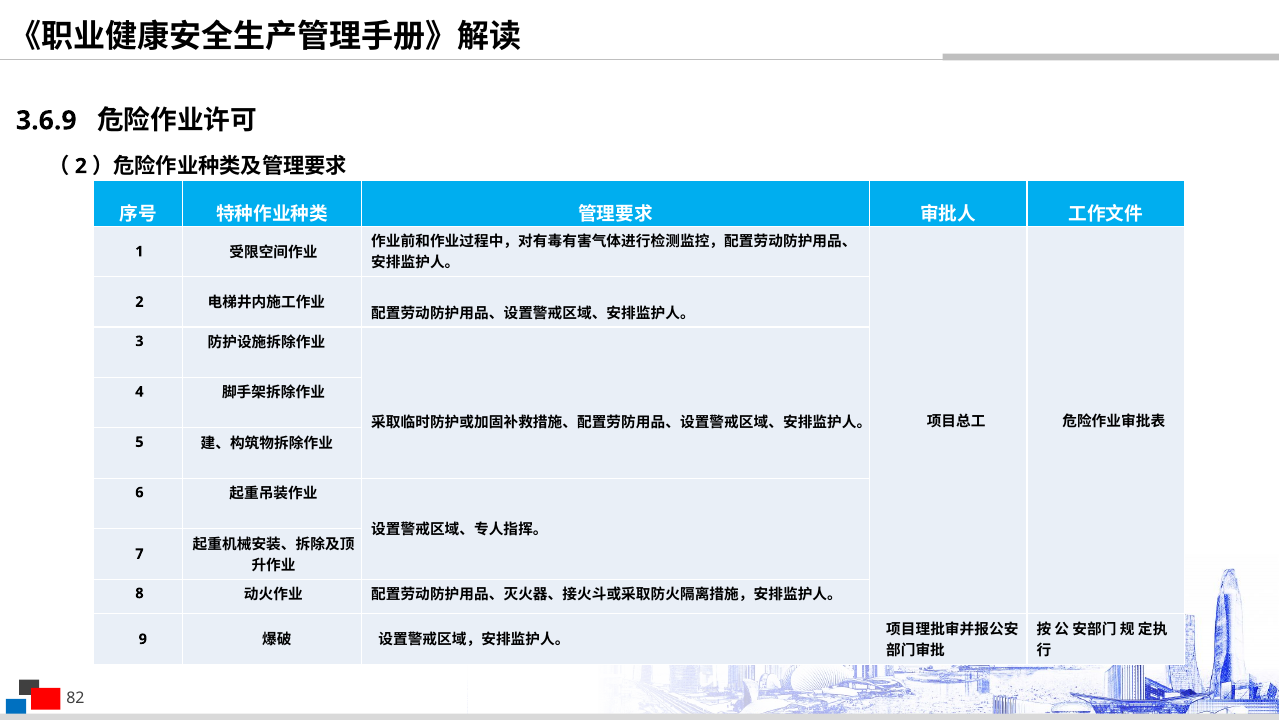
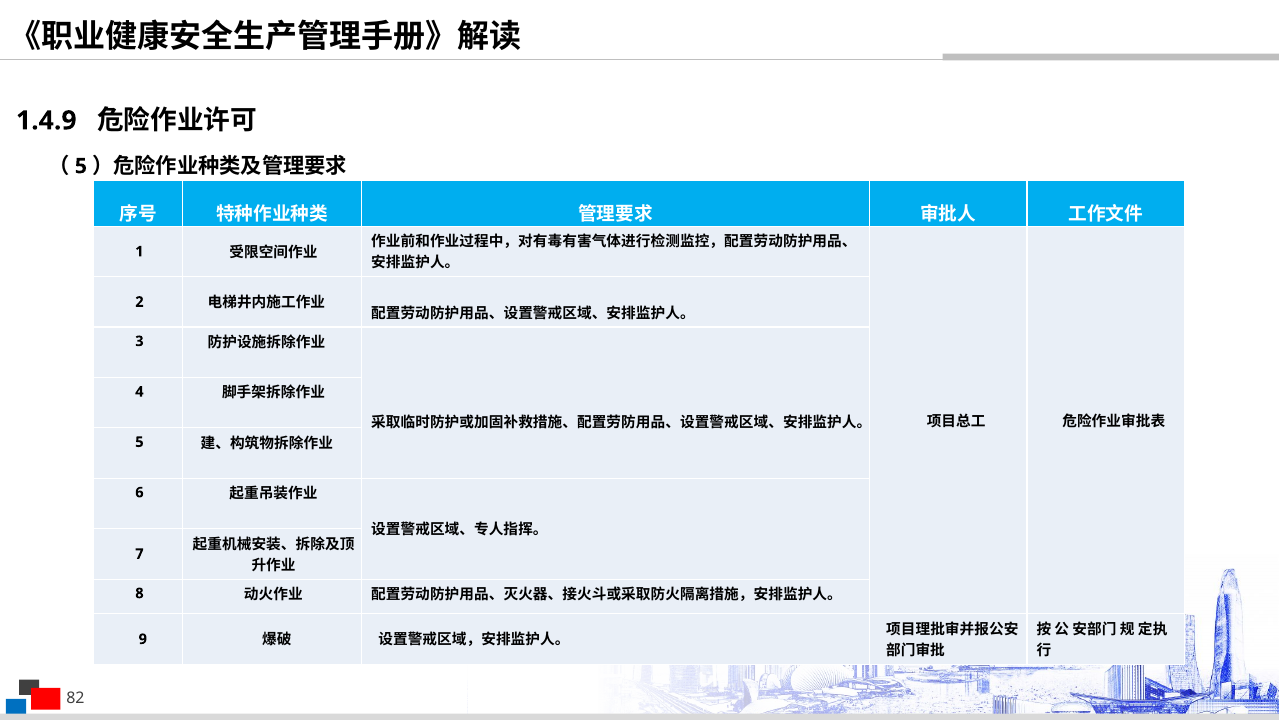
3.6.9: 3.6.9 -> 1.4.9
2 at (81, 166): 2 -> 5
